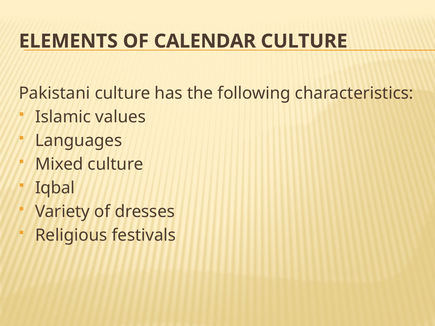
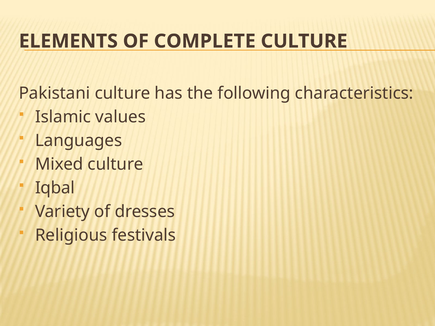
CALENDAR: CALENDAR -> COMPLETE
